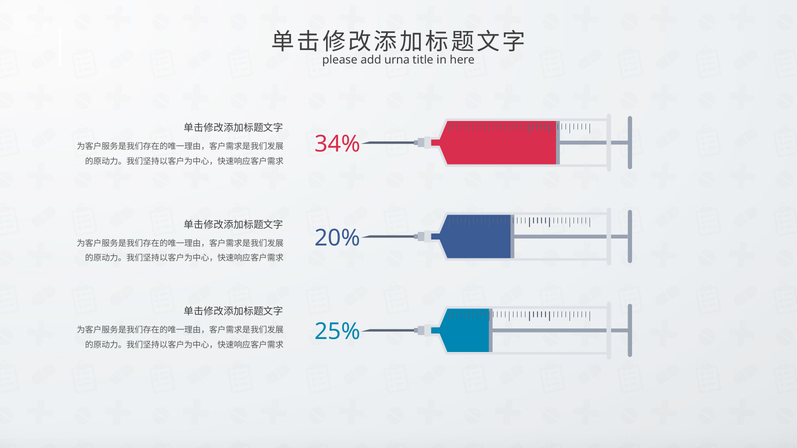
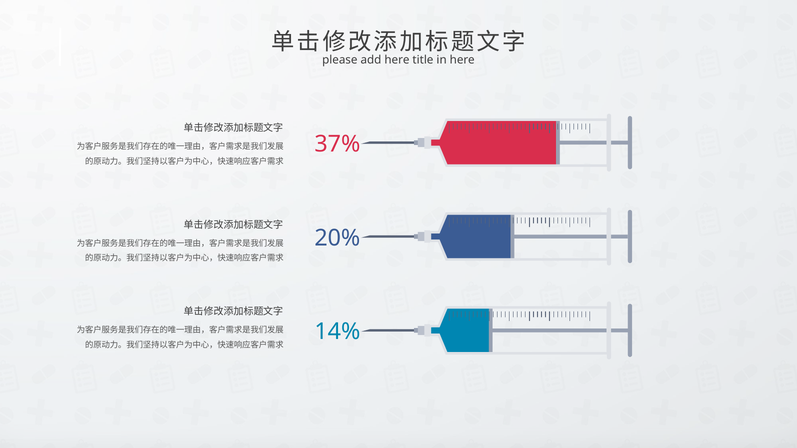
add urna: urna -> here
34%: 34% -> 37%
25%: 25% -> 14%
